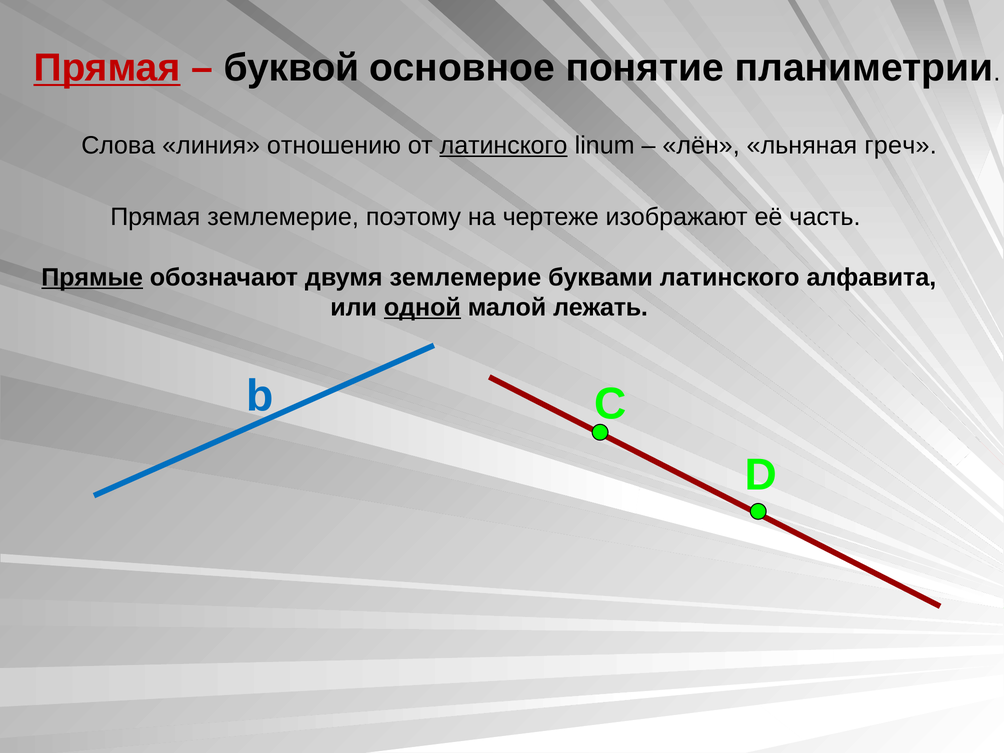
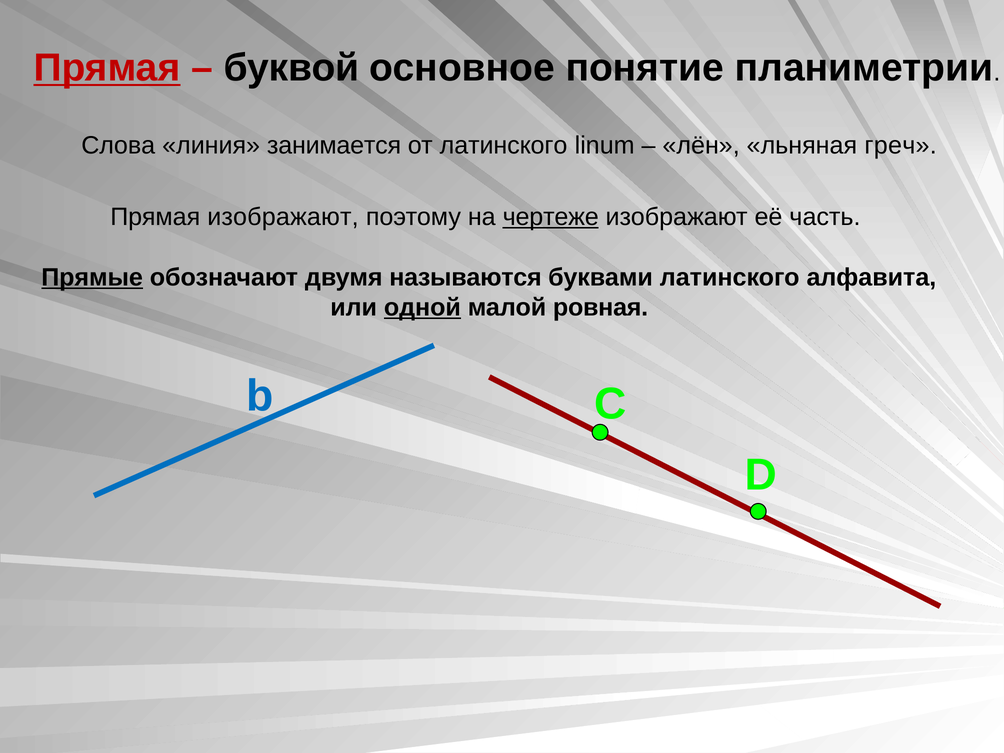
отношению: отношению -> занимается
латинского at (504, 145) underline: present -> none
Прямая землемерие: землемерие -> изображают
чертеже underline: none -> present
двумя землемерие: землемерие -> называются
лежать: лежать -> ровная
